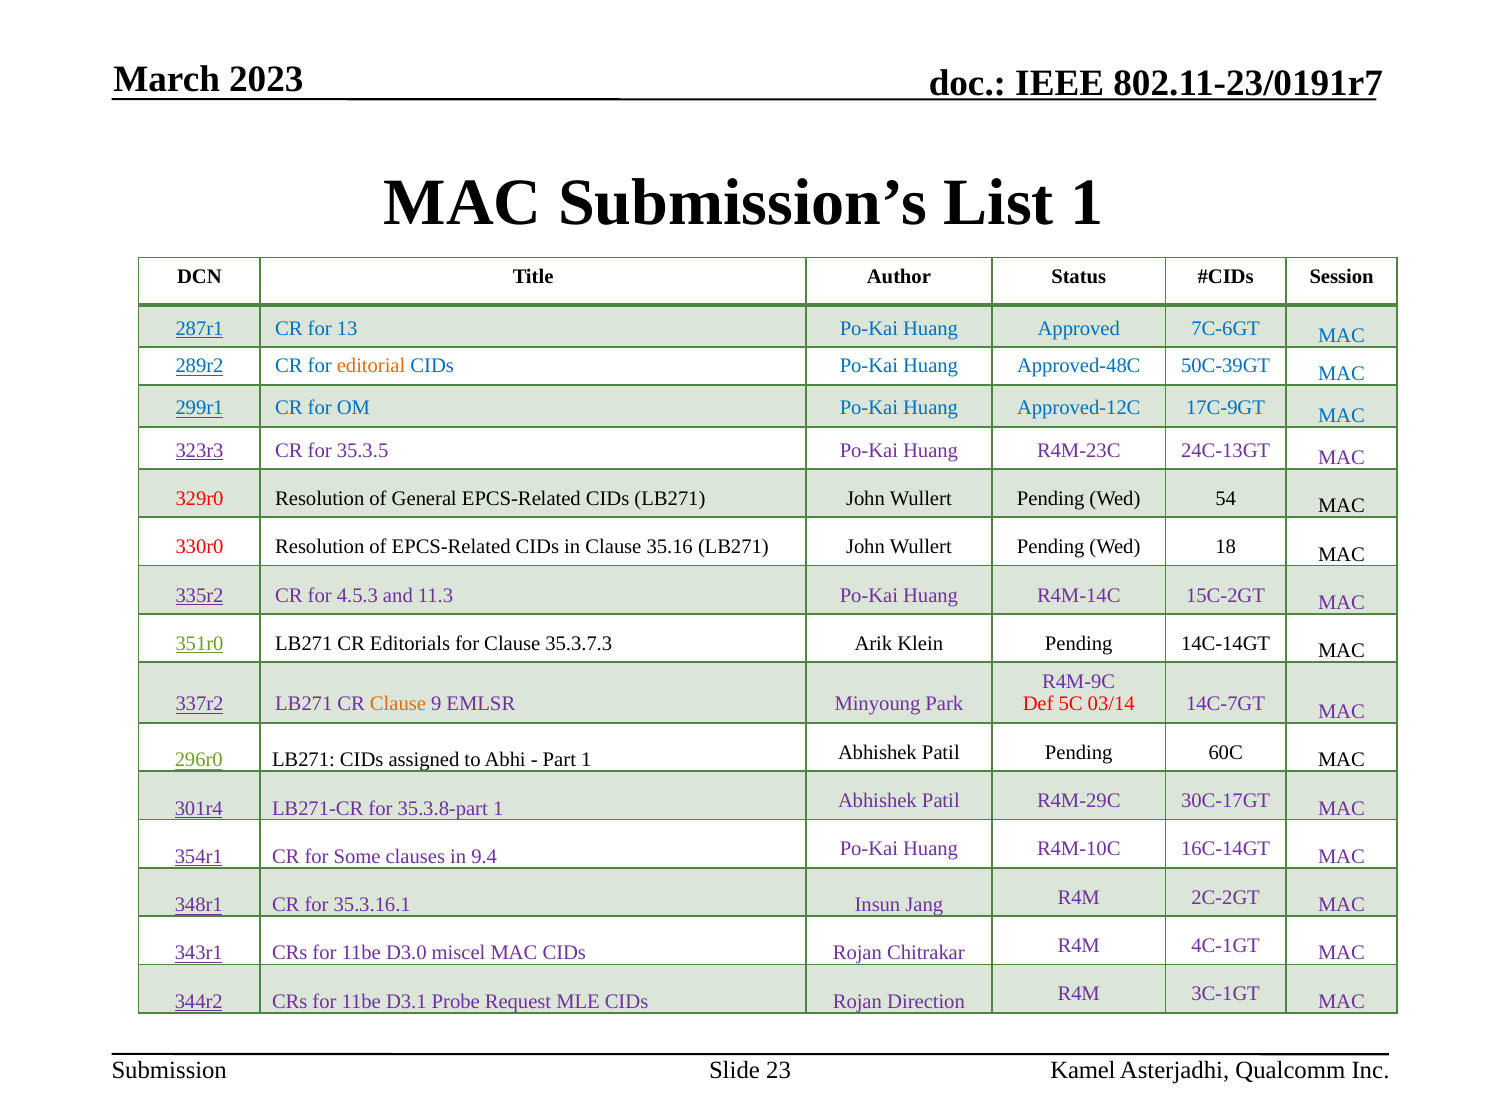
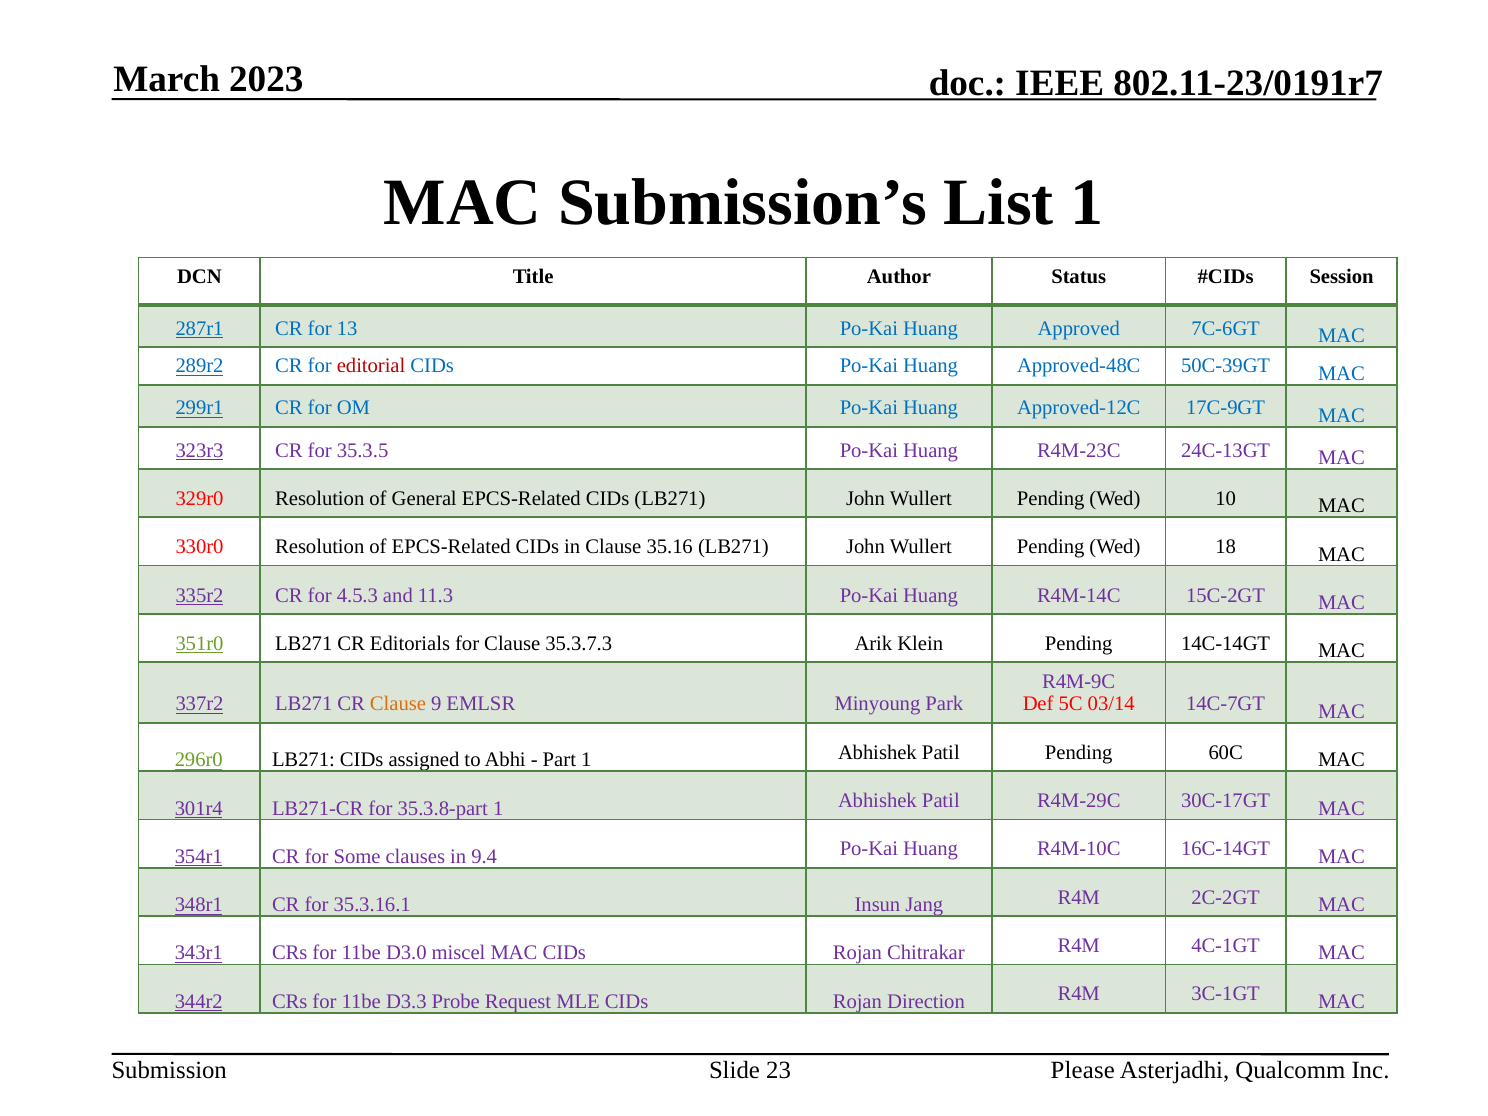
editorial colour: orange -> red
54: 54 -> 10
D3.1: D3.1 -> D3.3
Kamel: Kamel -> Please
